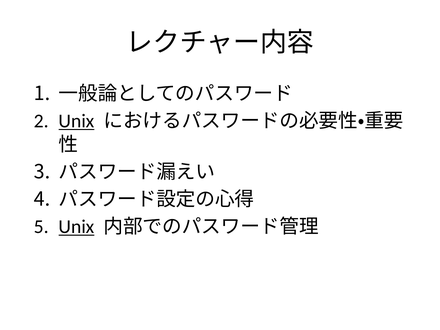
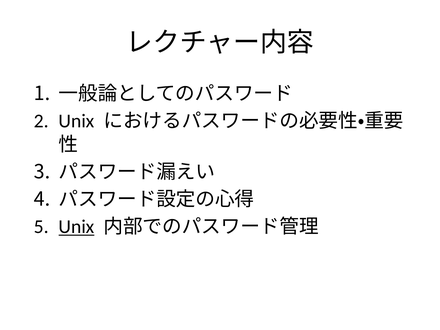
Unix at (76, 121) underline: present -> none
